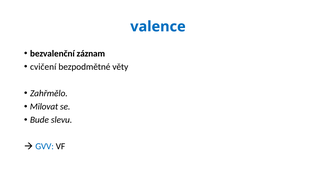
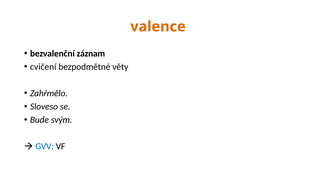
valence colour: blue -> orange
Milovat: Milovat -> Sloveso
slevu: slevu -> svým
